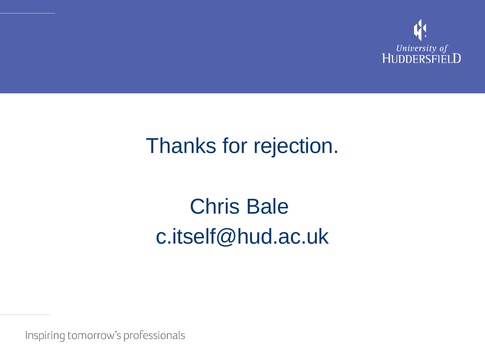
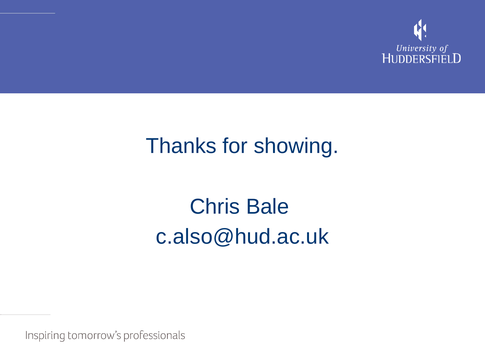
rejection: rejection -> showing
c.itself@hud.ac.uk: c.itself@hud.ac.uk -> c.also@hud.ac.uk
